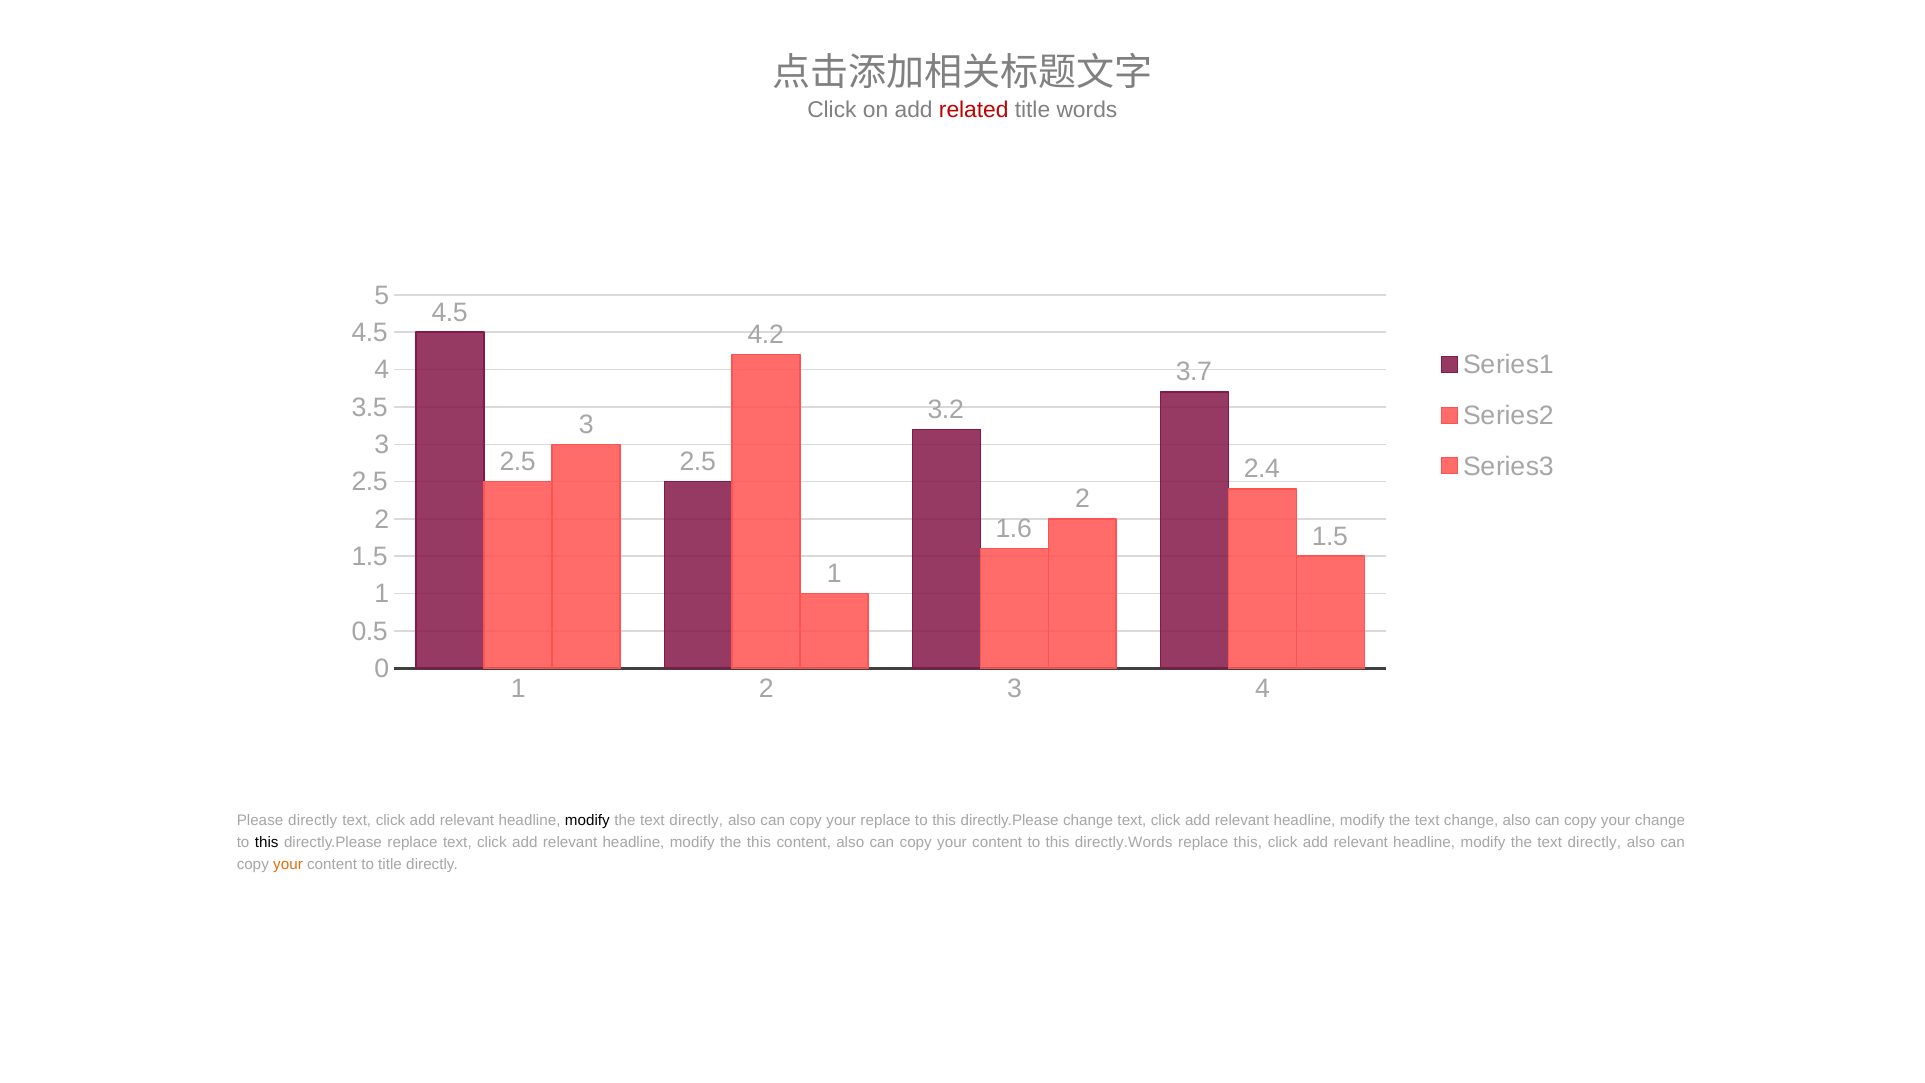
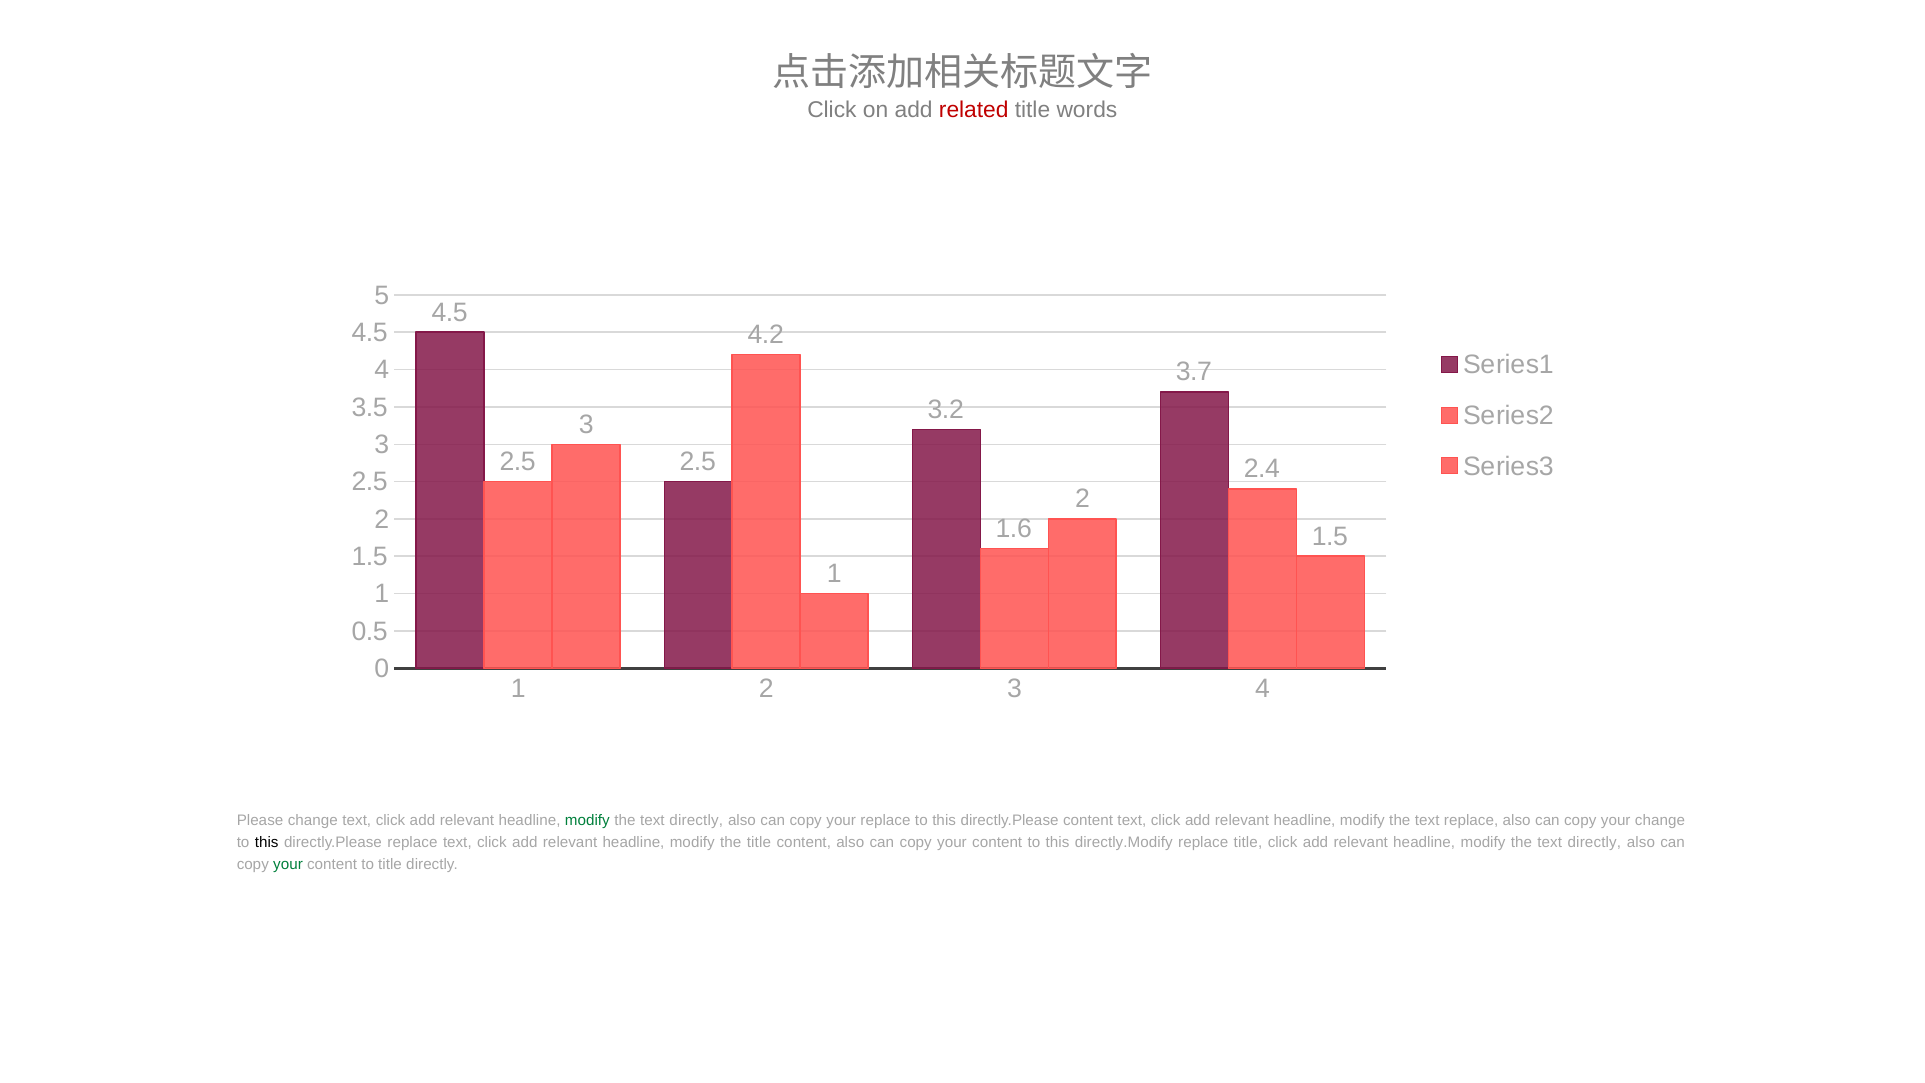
Please directly: directly -> change
modify at (587, 821) colour: black -> green
directly.Please change: change -> content
text change: change -> replace
the this: this -> title
directly.Words: directly.Words -> directly.Modify
replace this: this -> title
your at (288, 864) colour: orange -> green
